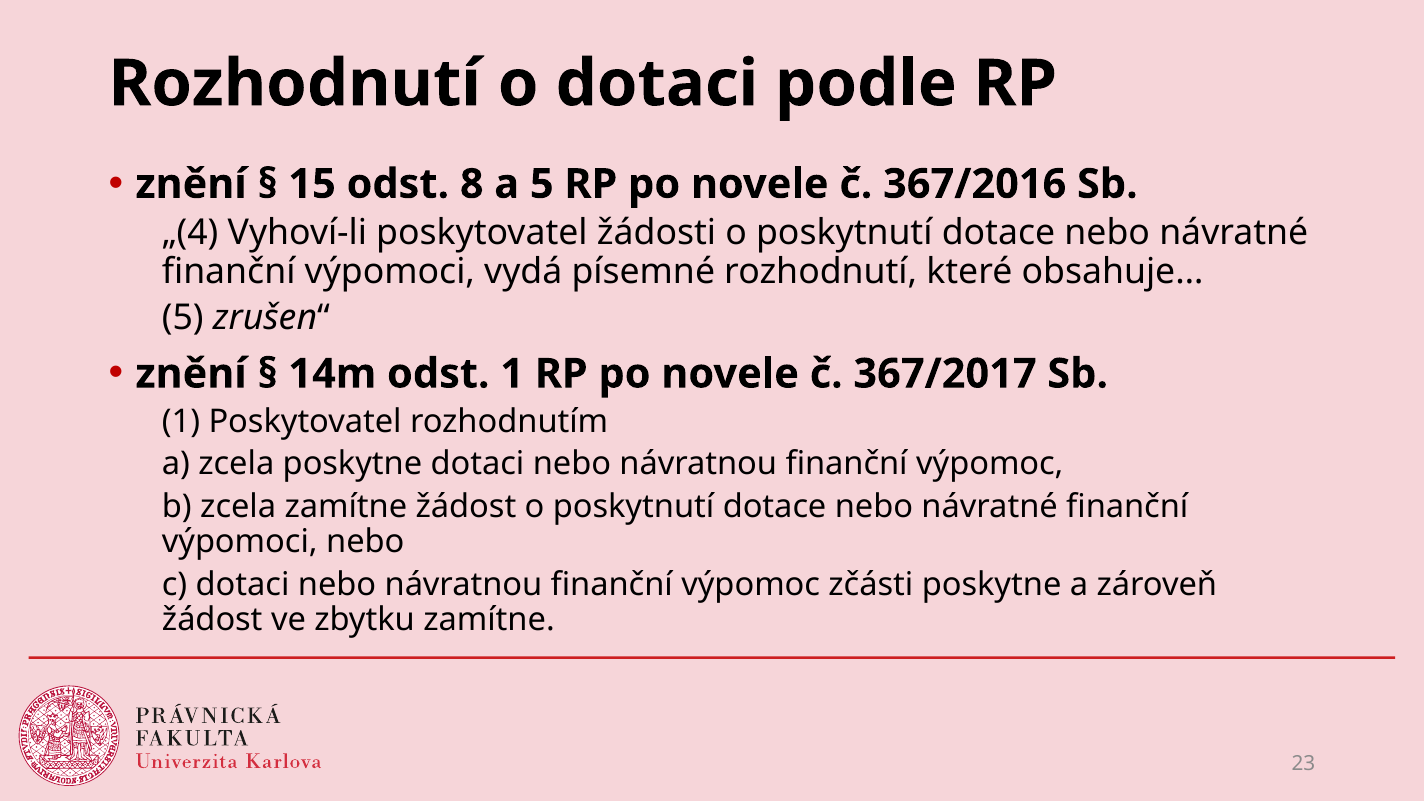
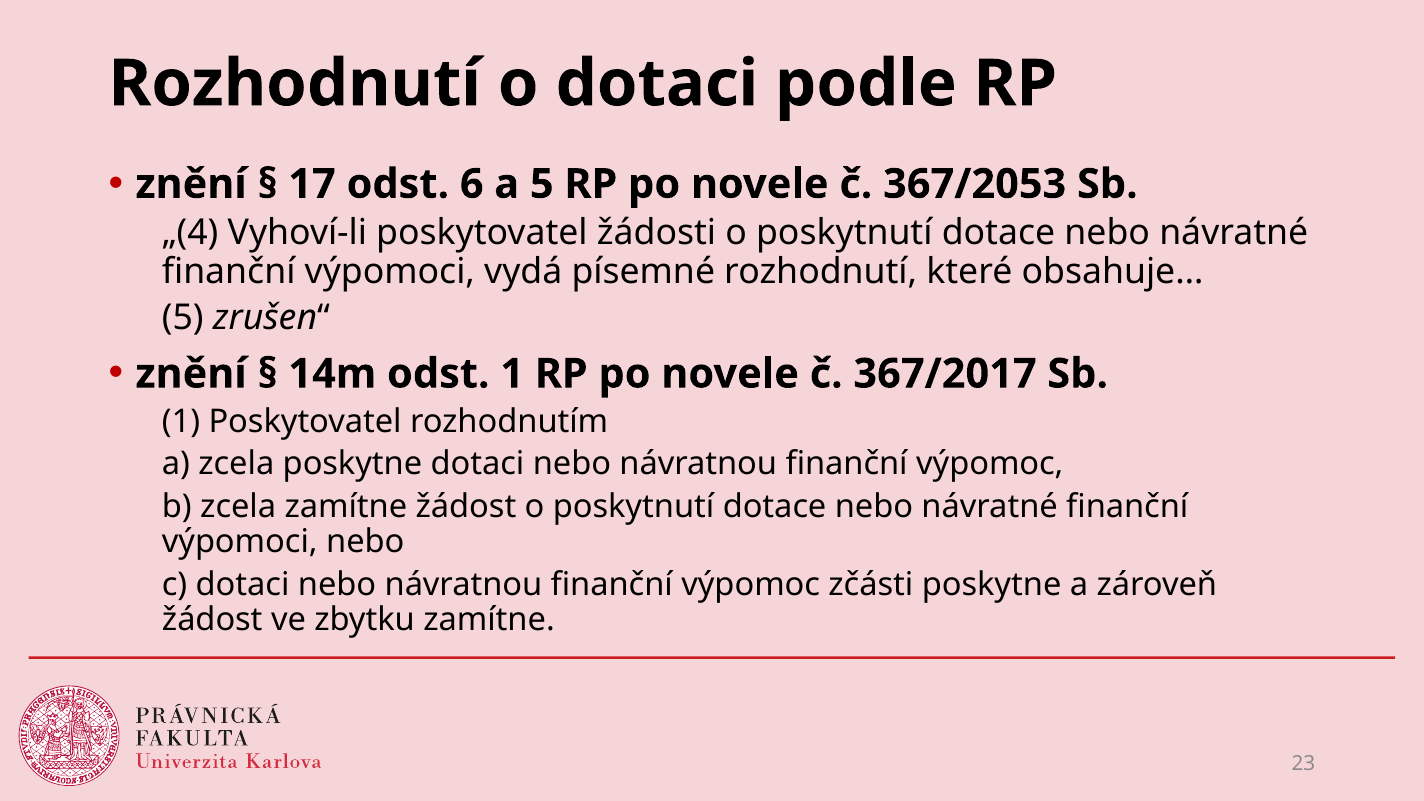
15: 15 -> 17
8: 8 -> 6
367/2016: 367/2016 -> 367/2053
